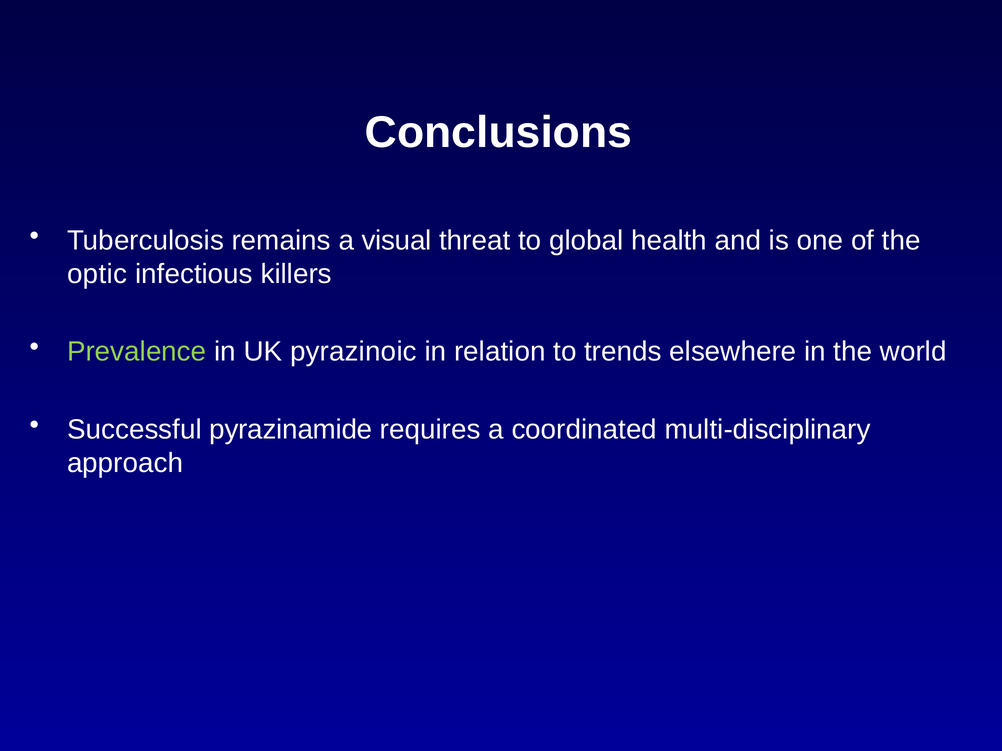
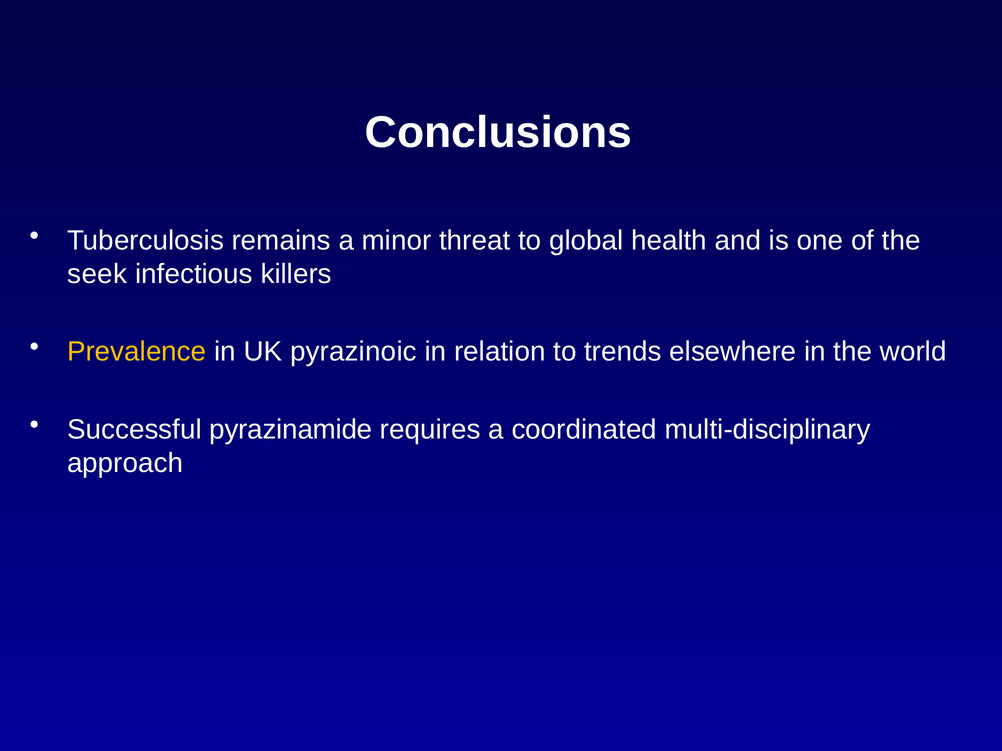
visual: visual -> minor
optic: optic -> seek
Prevalence colour: light green -> yellow
